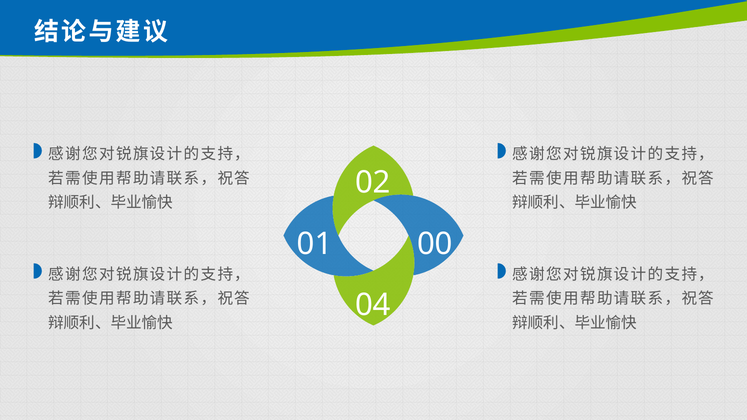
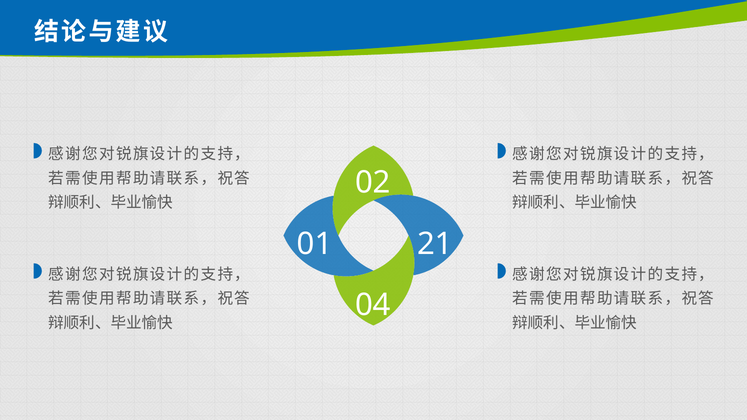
00: 00 -> 21
